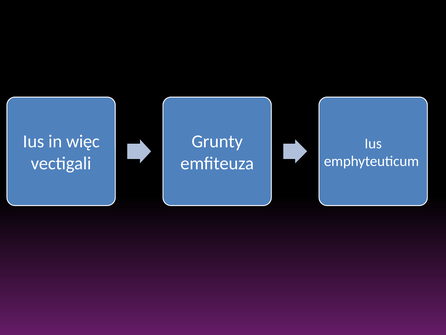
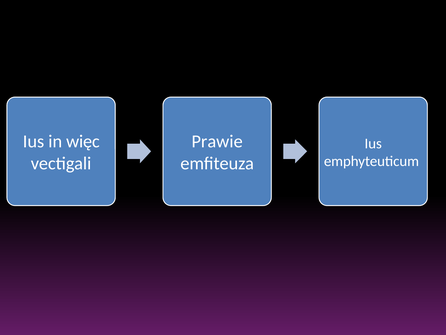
Grunty: Grunty -> Prawie
